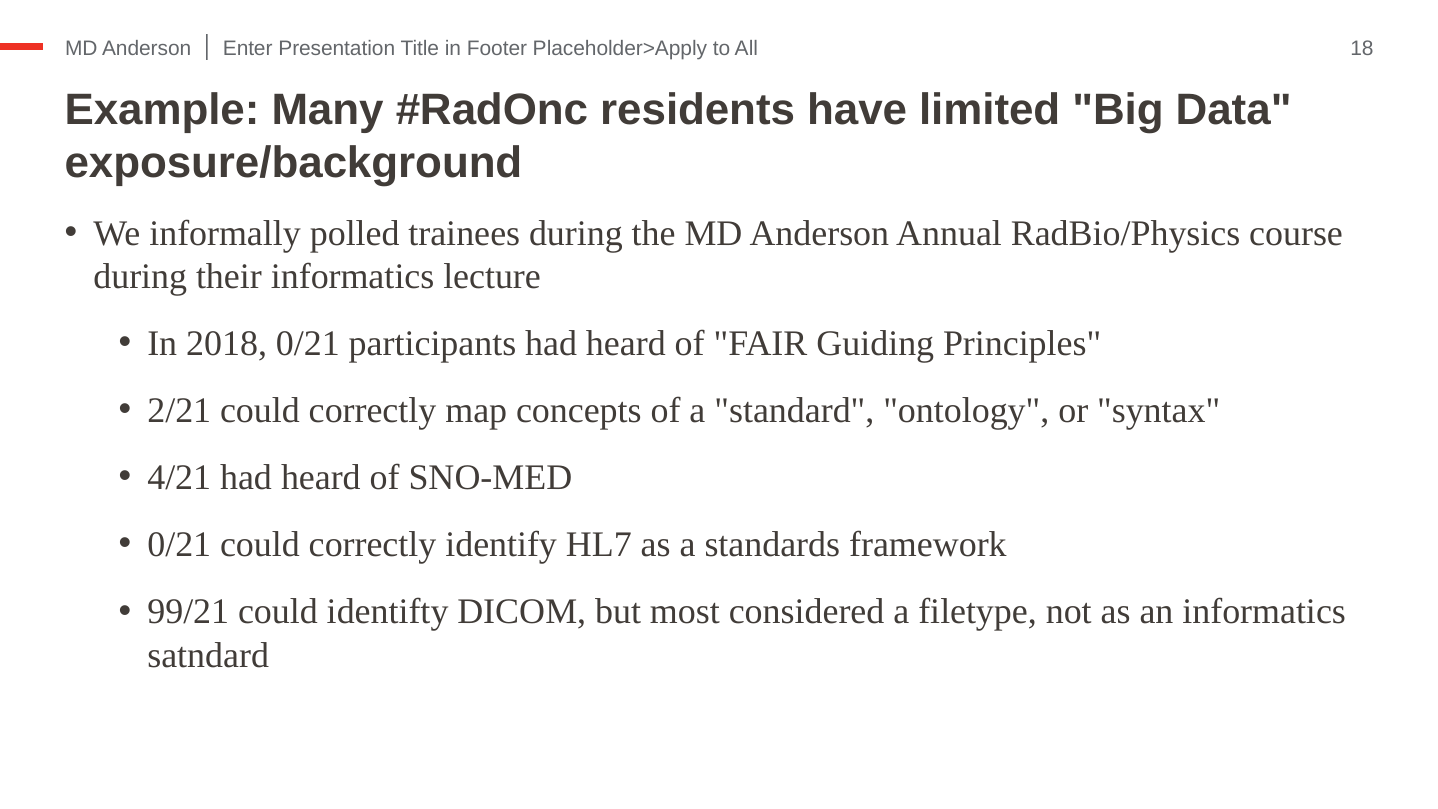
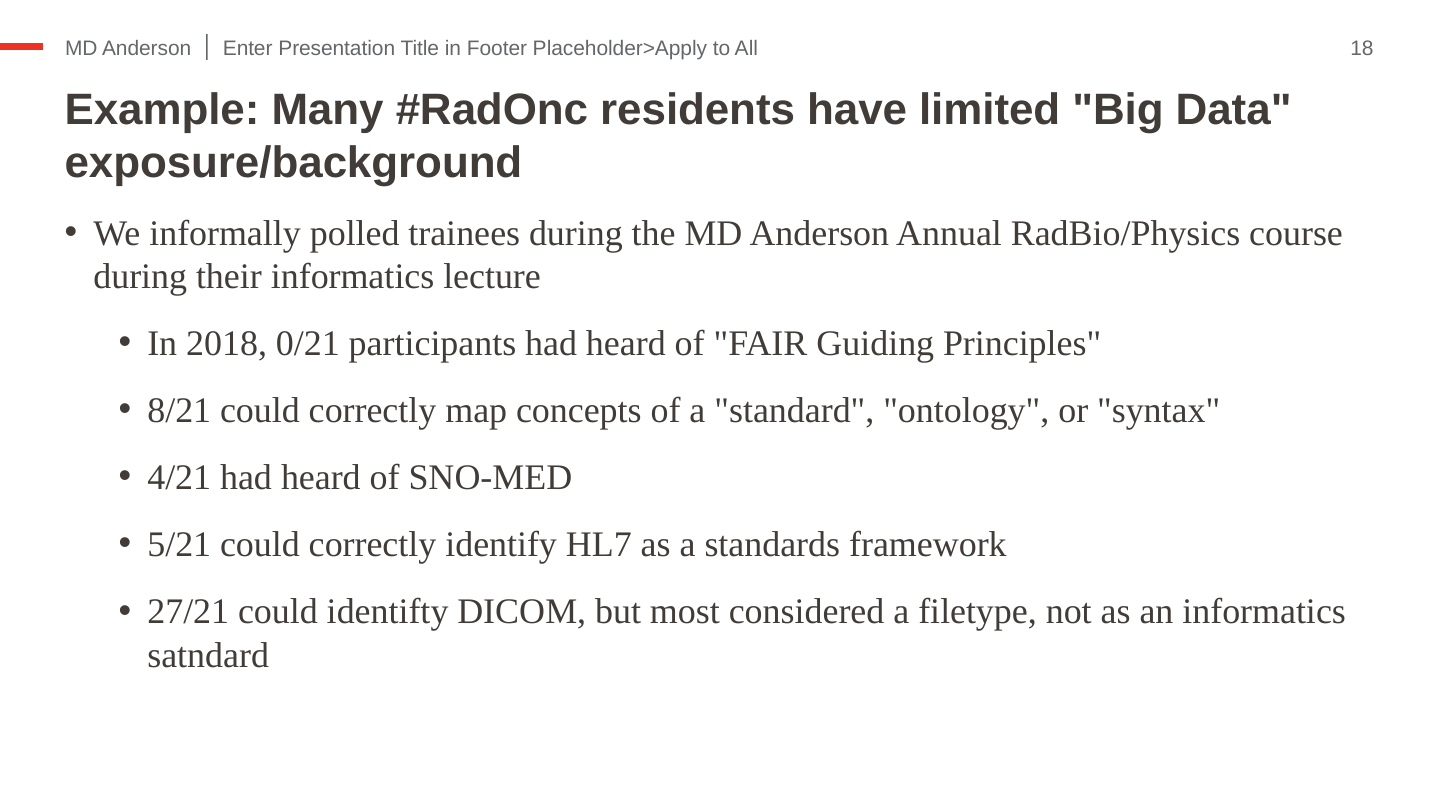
2/21: 2/21 -> 8/21
0/21 at (179, 545): 0/21 -> 5/21
99/21: 99/21 -> 27/21
